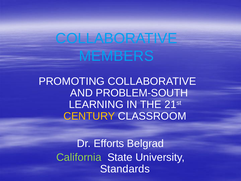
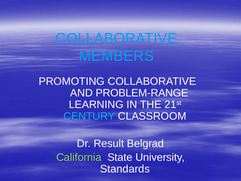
PROBLEM-SOUTH: PROBLEM-SOUTH -> PROBLEM-RANGE
CENTURY colour: yellow -> light blue
Efforts: Efforts -> Result
